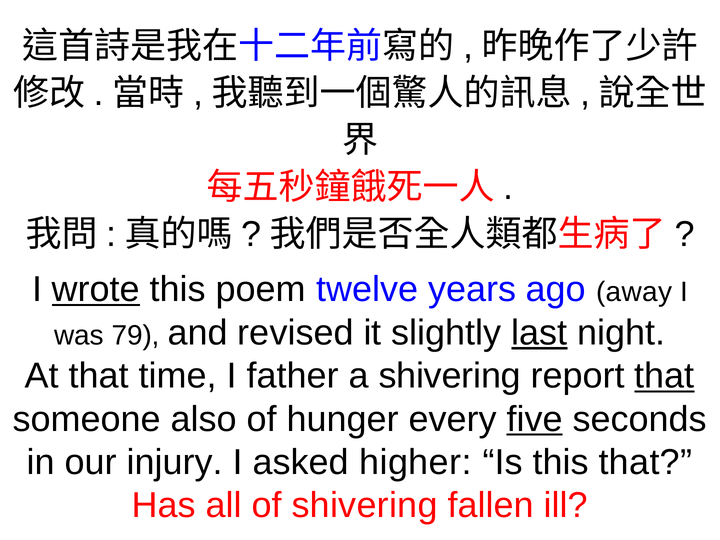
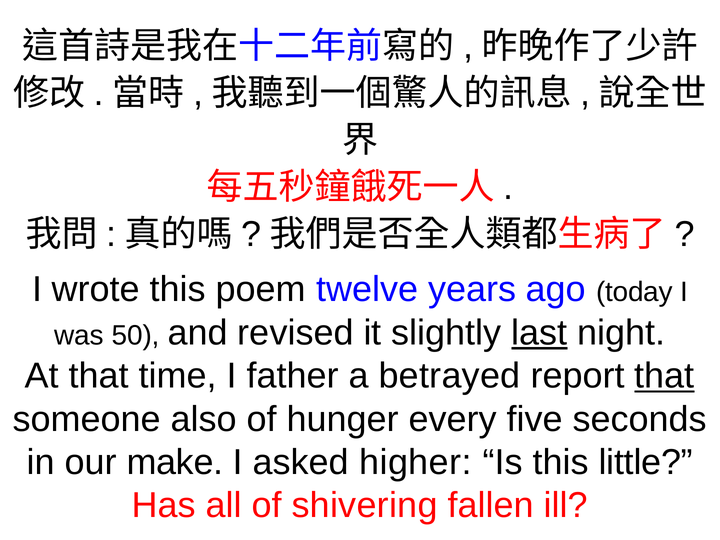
wrote underline: present -> none
away: away -> today
79: 79 -> 50
a shivering: shivering -> betrayed
five underline: present -> none
injury: injury -> make
this that: that -> little
